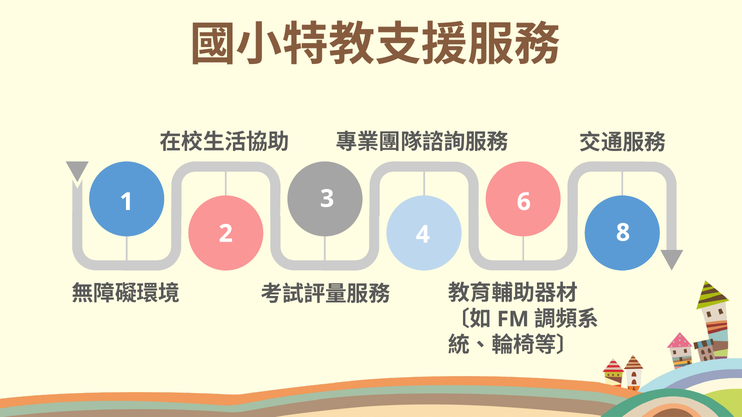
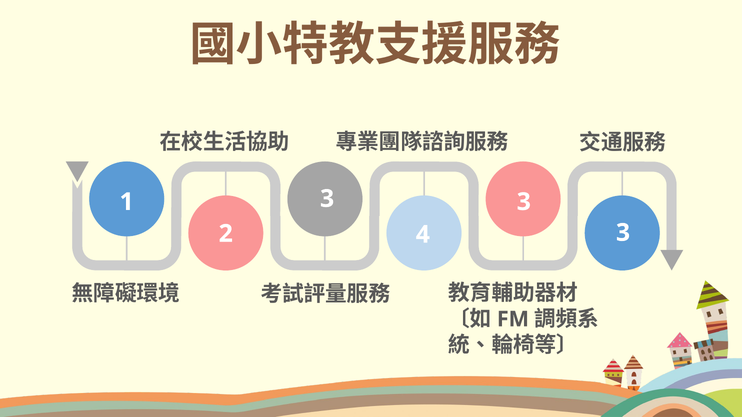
3 6: 6 -> 3
4 8: 8 -> 3
